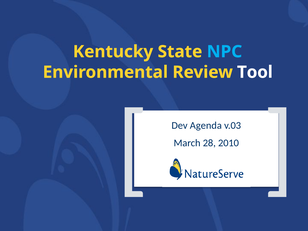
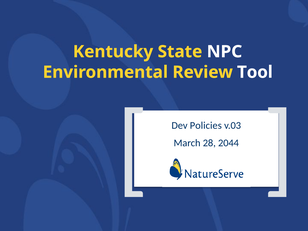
NPC colour: light blue -> white
Agenda: Agenda -> Policies
2010: 2010 -> 2044
